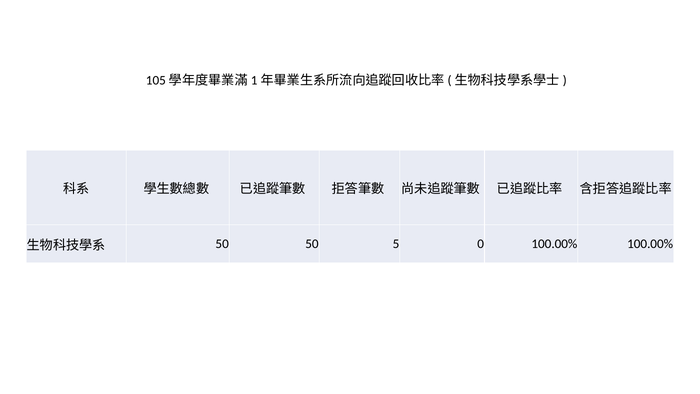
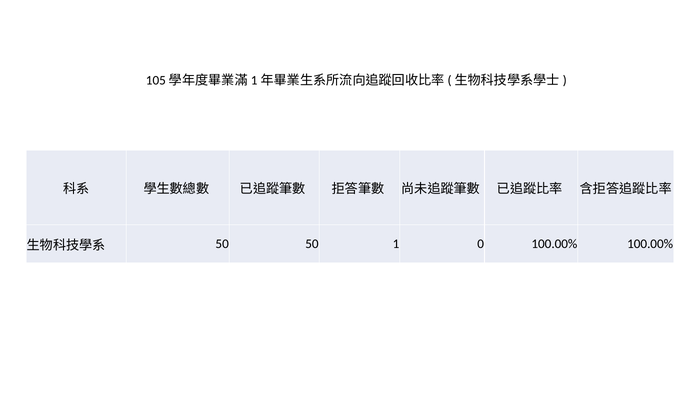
5: 5 -> 1
